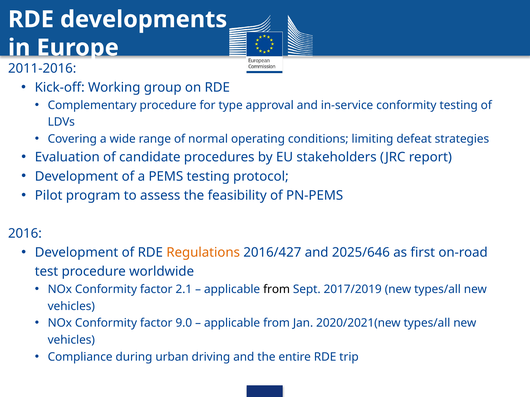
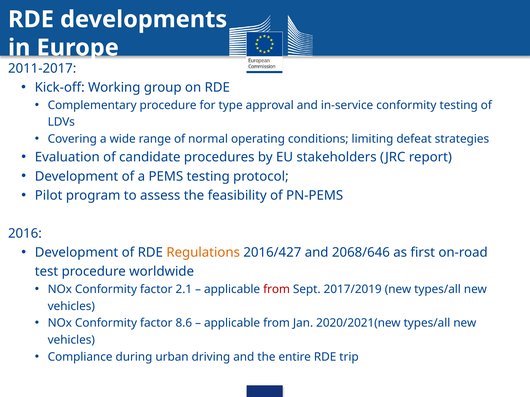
2011-2016: 2011-2016 -> 2011-2017
2025/646: 2025/646 -> 2068/646
from at (277, 290) colour: black -> red
9.0: 9.0 -> 8.6
